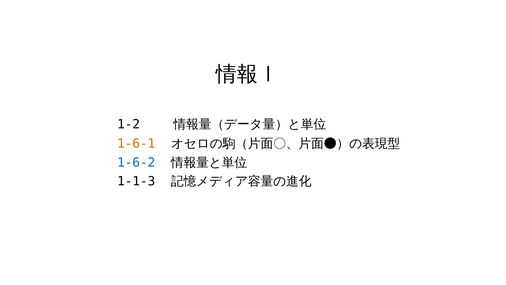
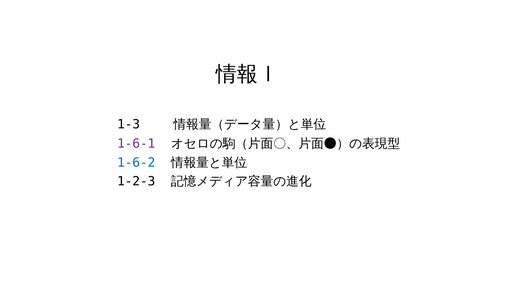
1-2: 1-2 -> 1-3
1-6-1 colour: orange -> purple
1-1-3: 1-1-3 -> 1-2-3
